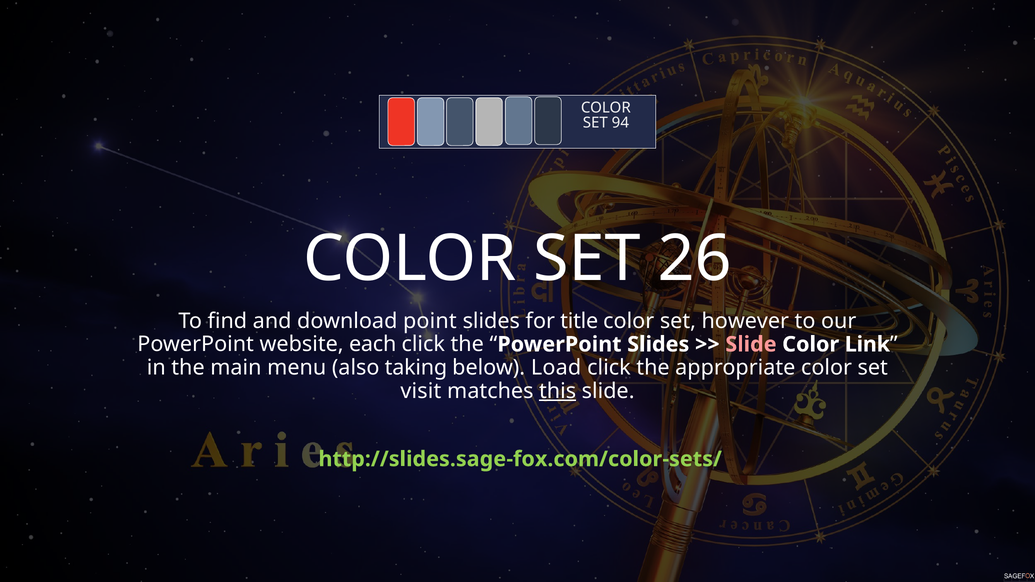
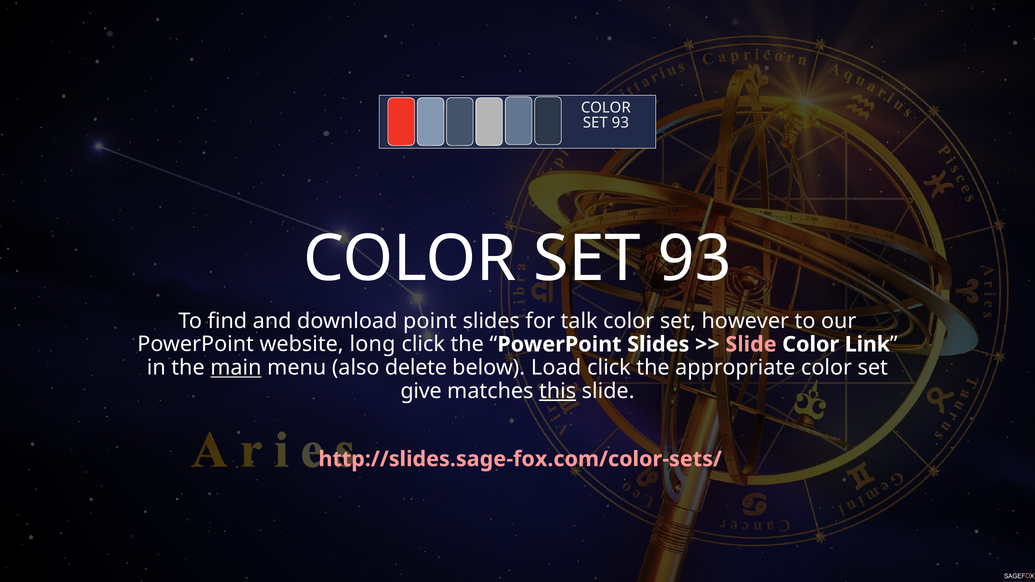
94 at (620, 123): 94 -> 93
26 at (695, 259): 26 -> 93
title: title -> talk
each: each -> long
main underline: none -> present
taking: taking -> delete
visit: visit -> give
http://slides.sage-fox.com/color-sets/ colour: light green -> pink
